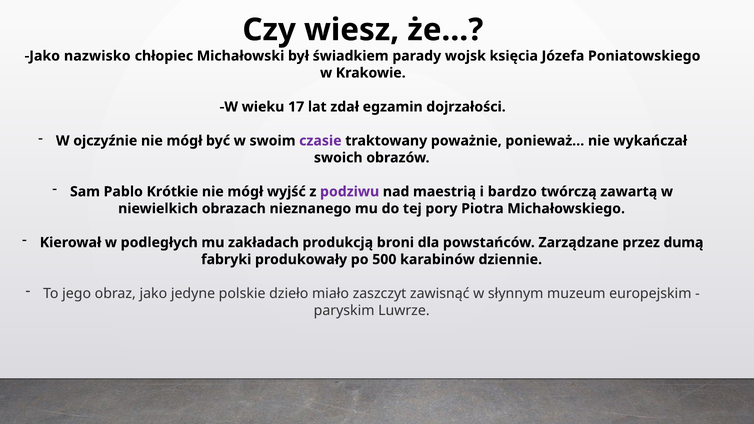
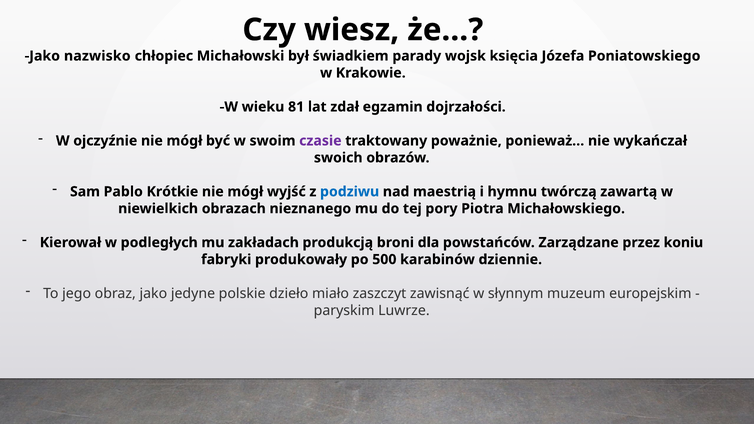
17: 17 -> 81
podziwu colour: purple -> blue
bardzo: bardzo -> hymnu
dumą: dumą -> koniu
